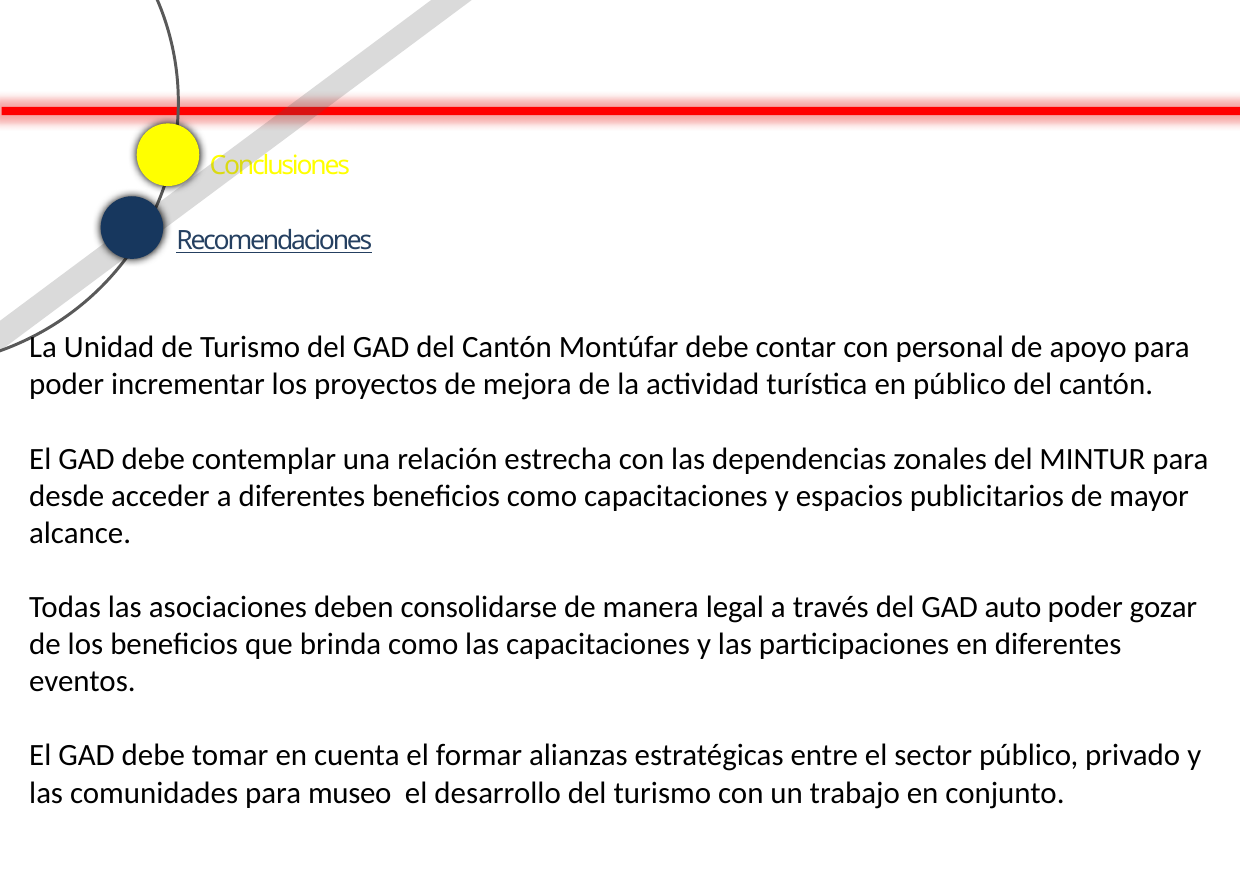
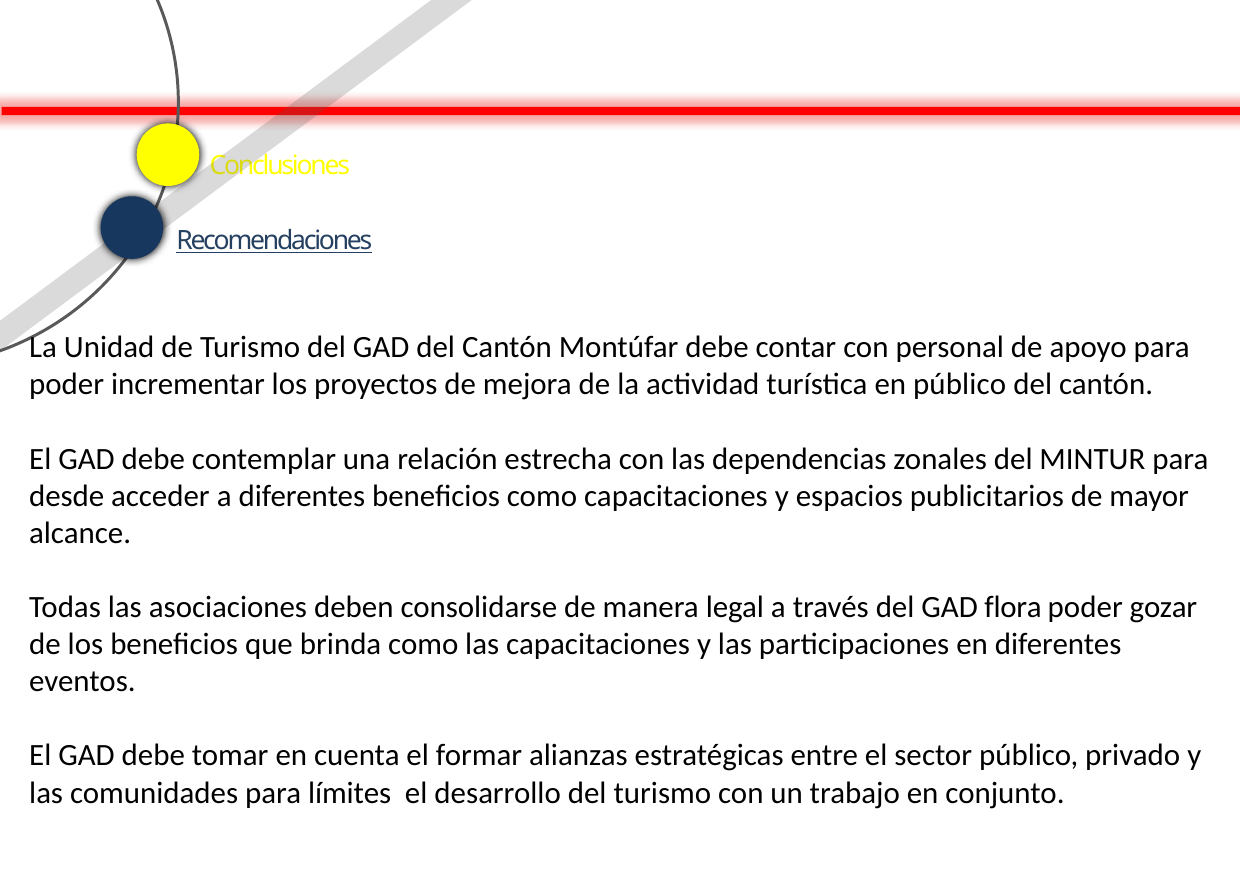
auto: auto -> flora
museo: museo -> límites
